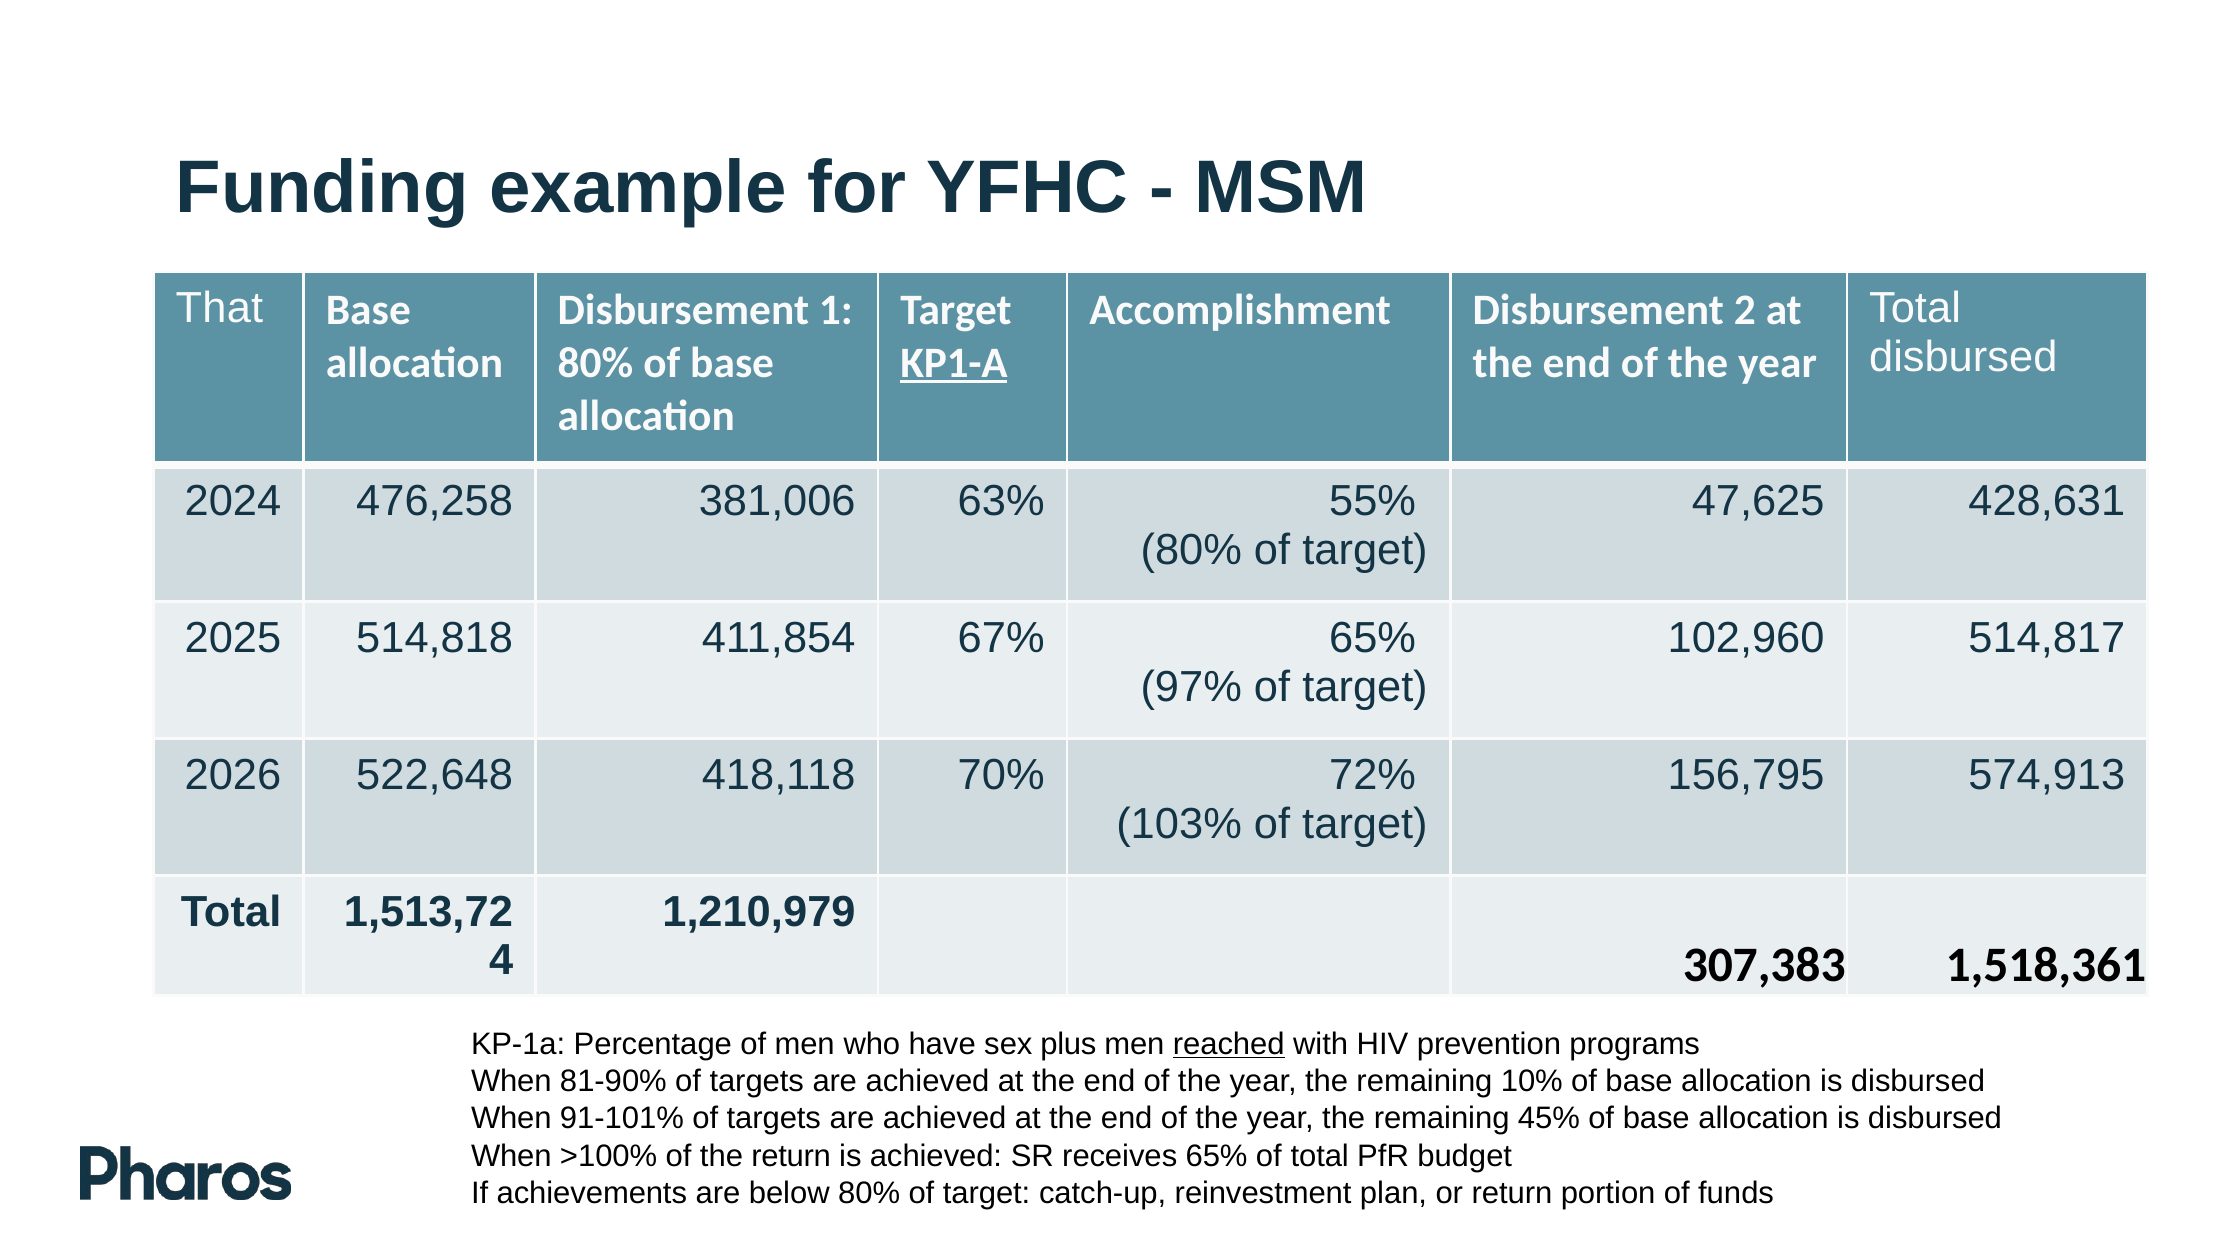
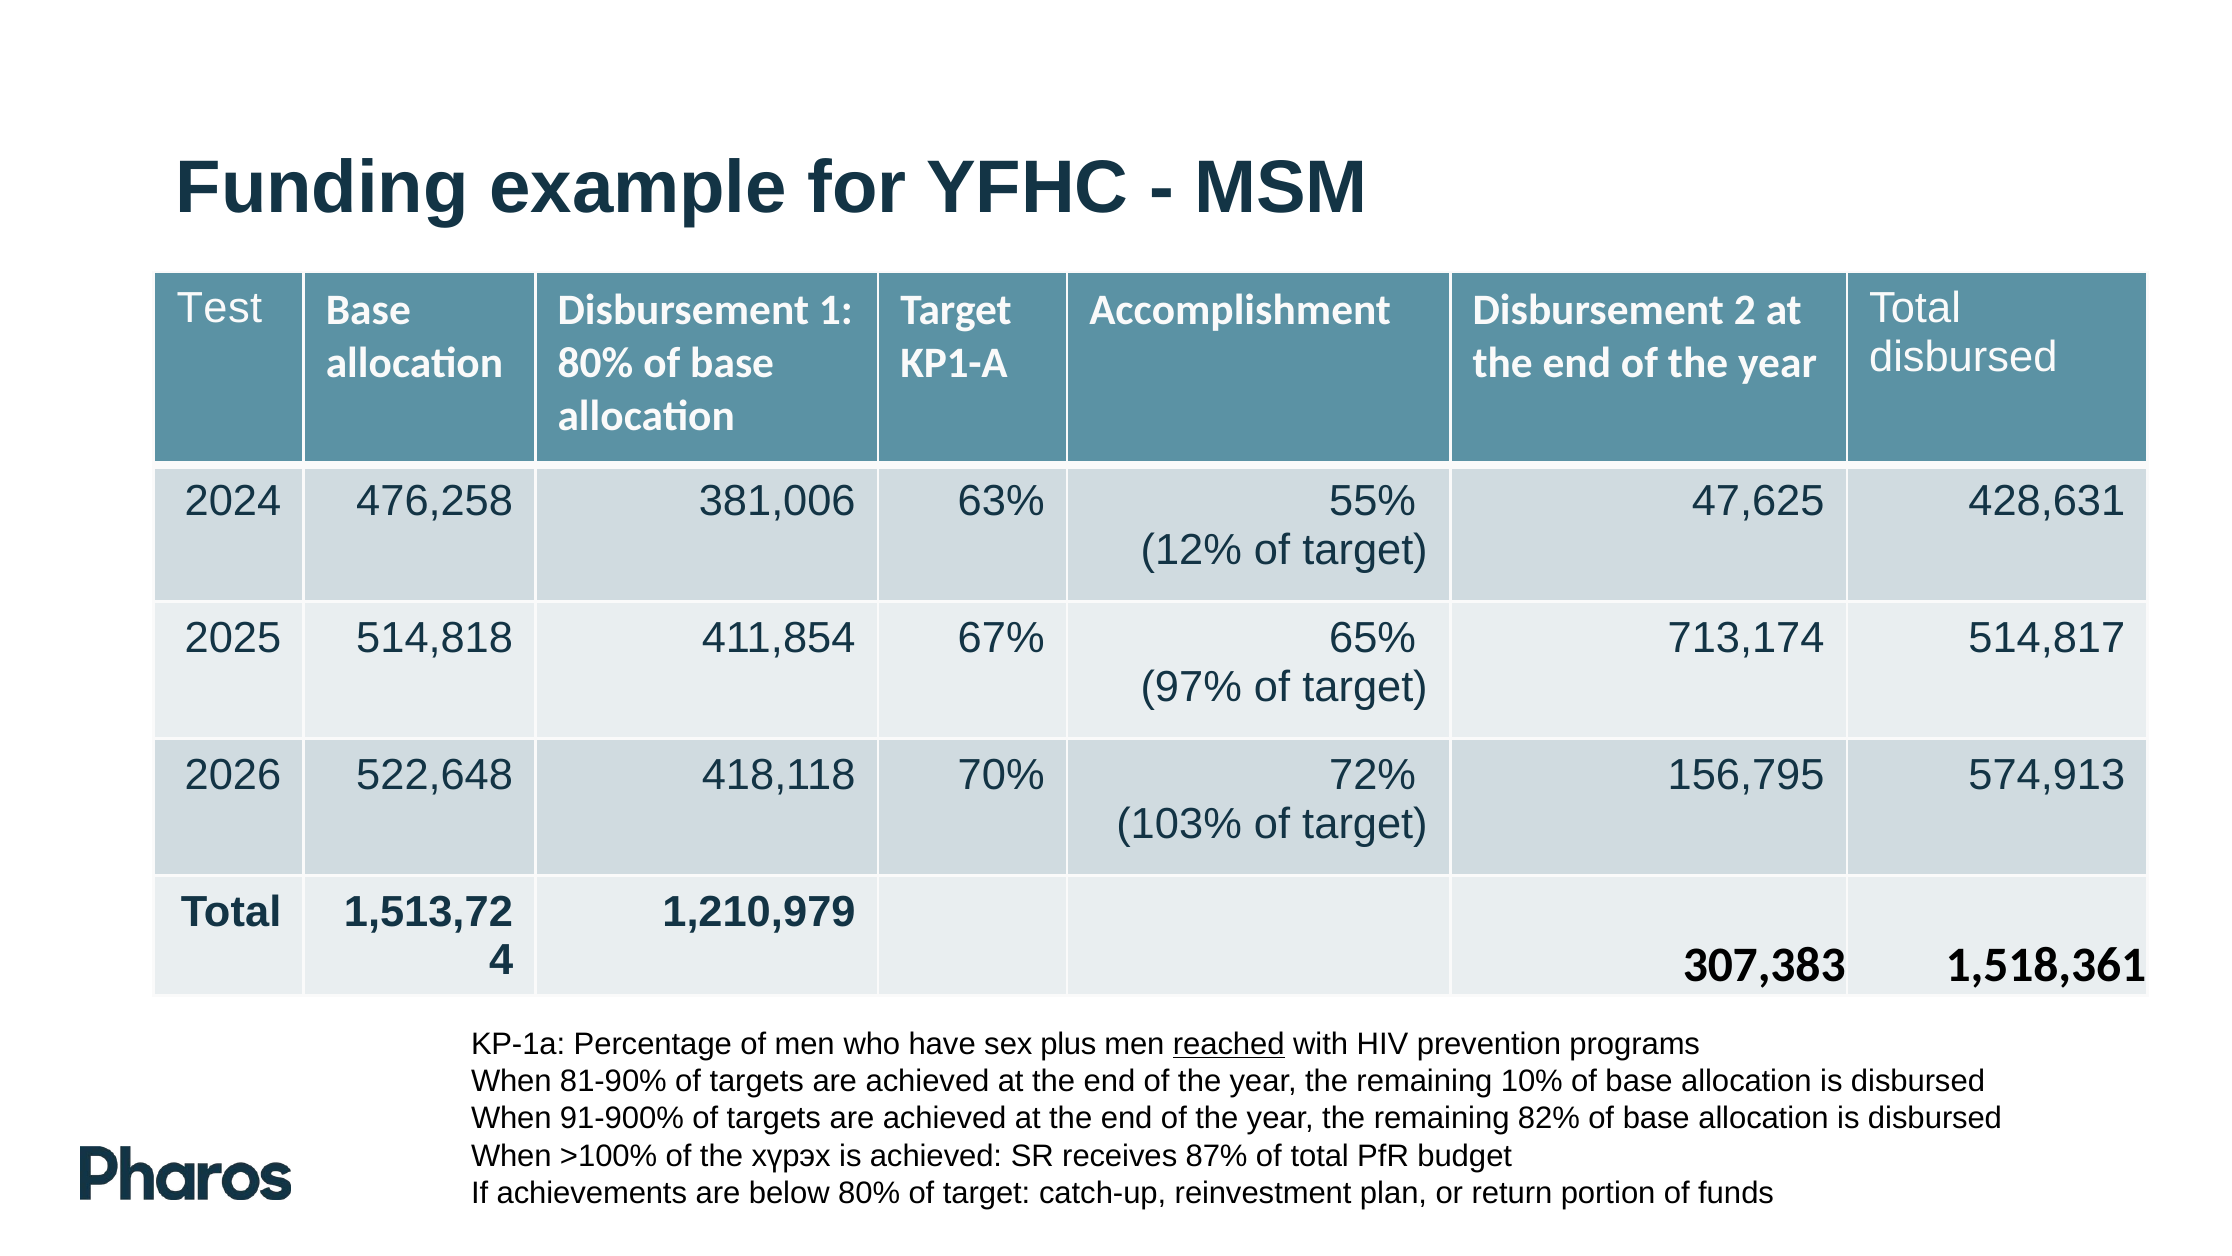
That: That -> Test
KP1-A underline: present -> none
80% at (1191, 550): 80% -> 12%
102,960: 102,960 -> 713,174
91-101%: 91-101% -> 91-900%
45%: 45% -> 82%
the return: return -> хүрэх
receives 65%: 65% -> 87%
